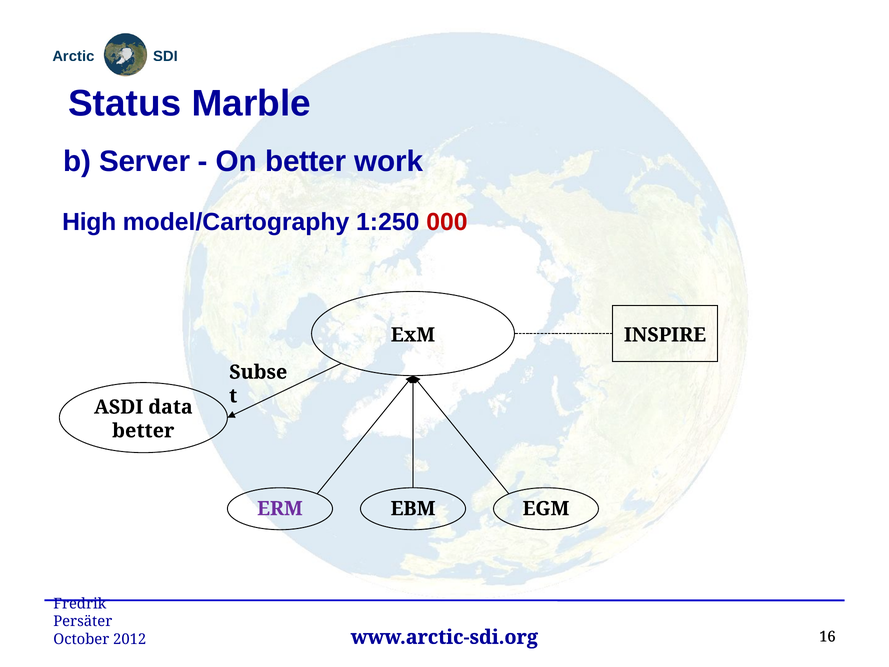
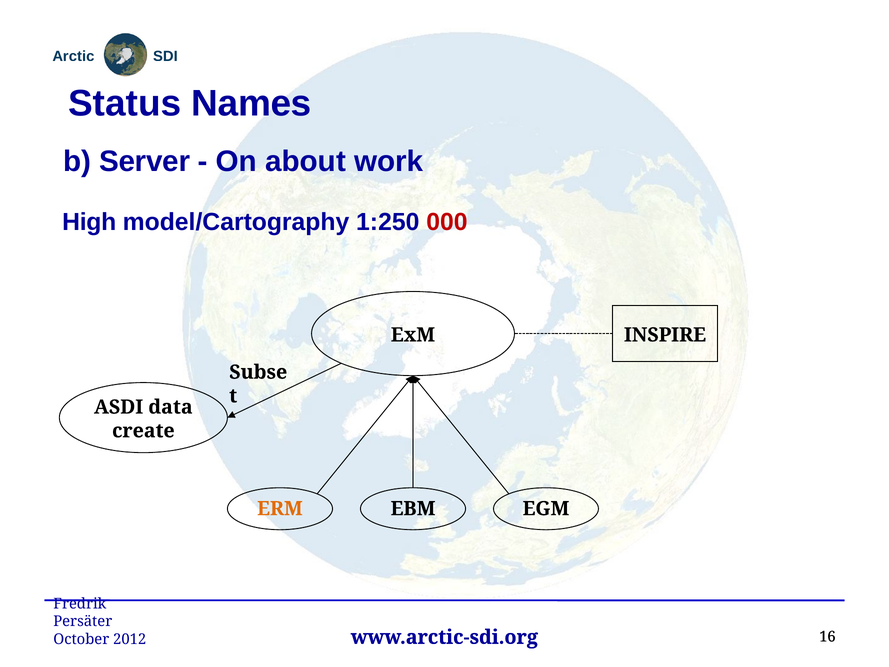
Marble: Marble -> Names
On better: better -> about
better at (143, 431): better -> create
ERM colour: purple -> orange
